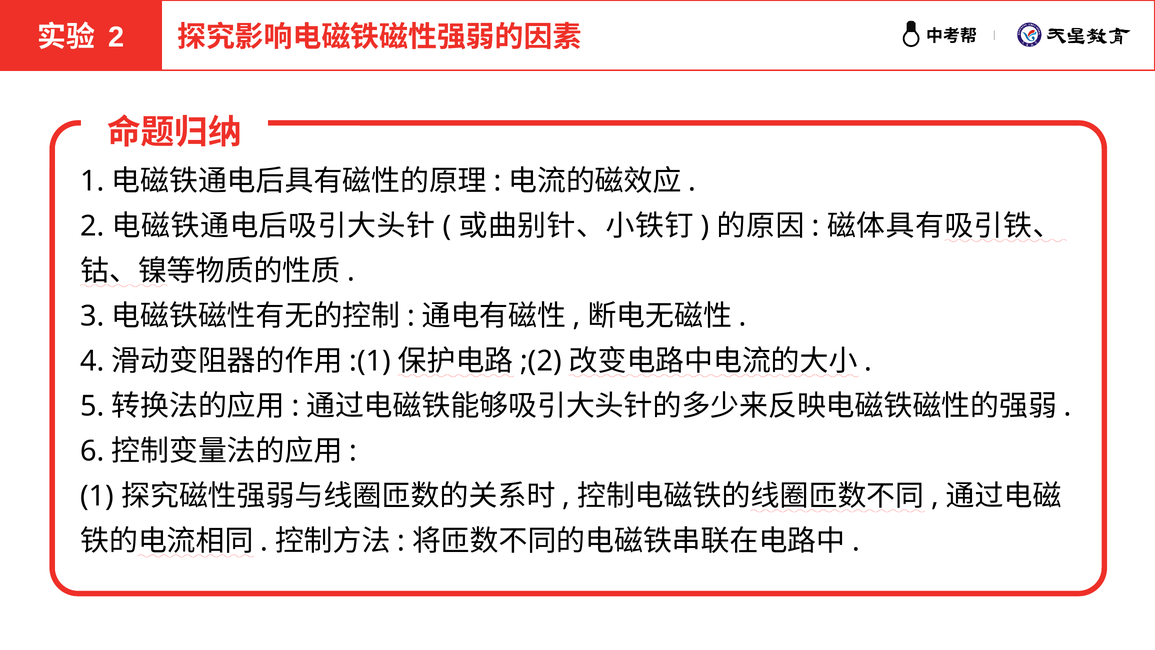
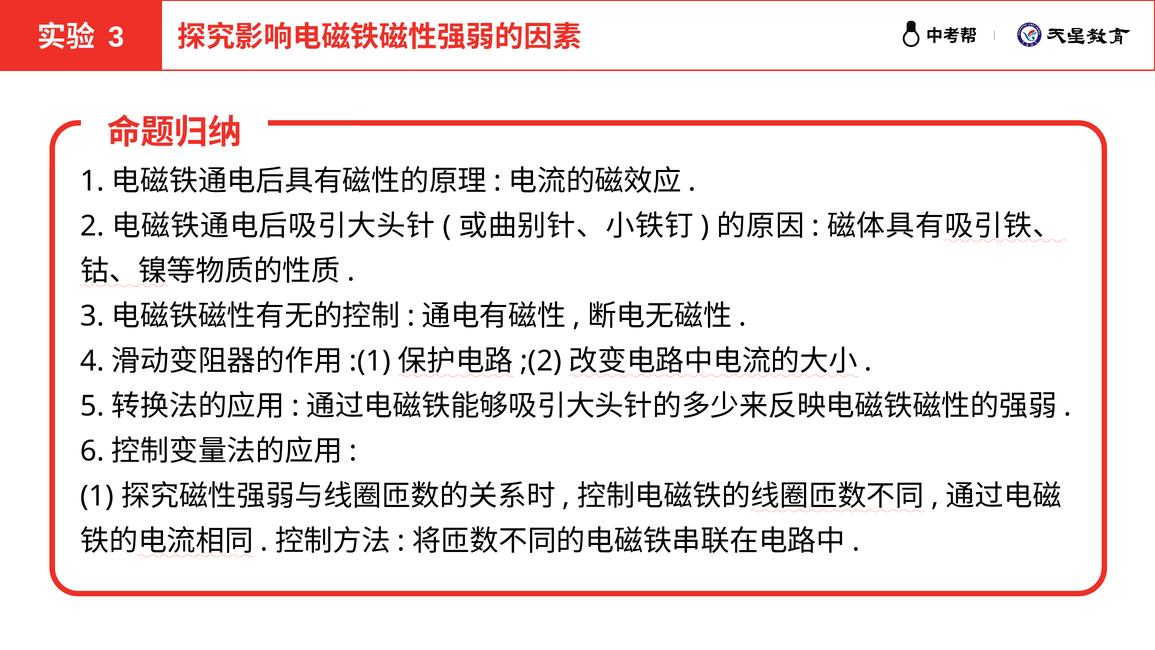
2 at (116, 37): 2 -> 3
